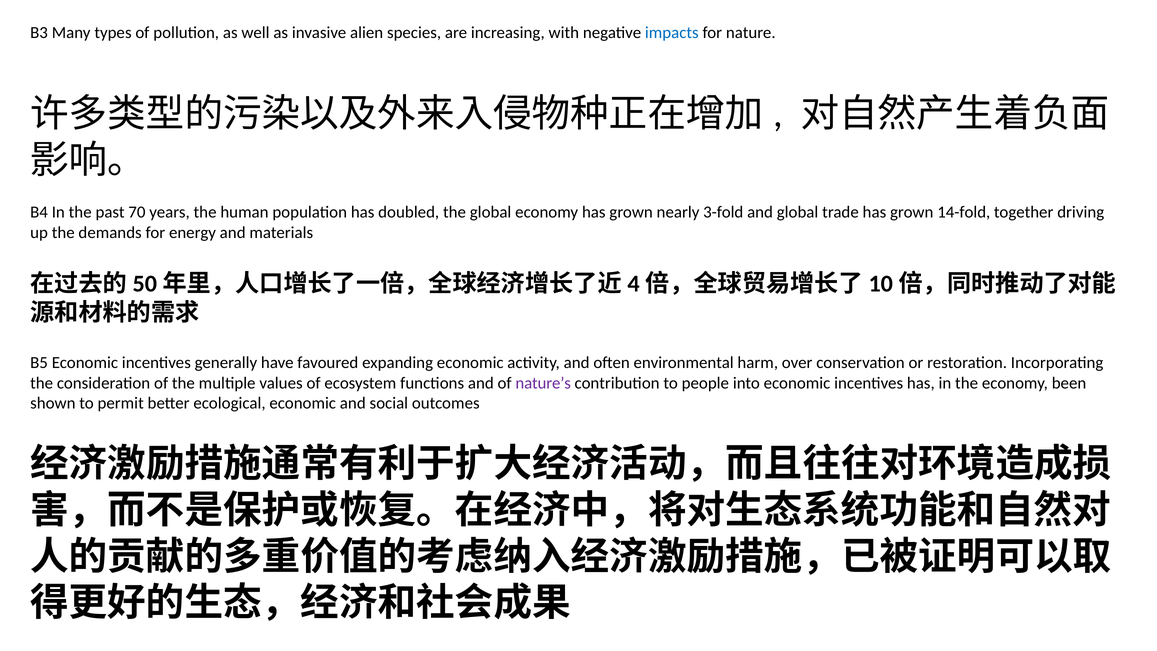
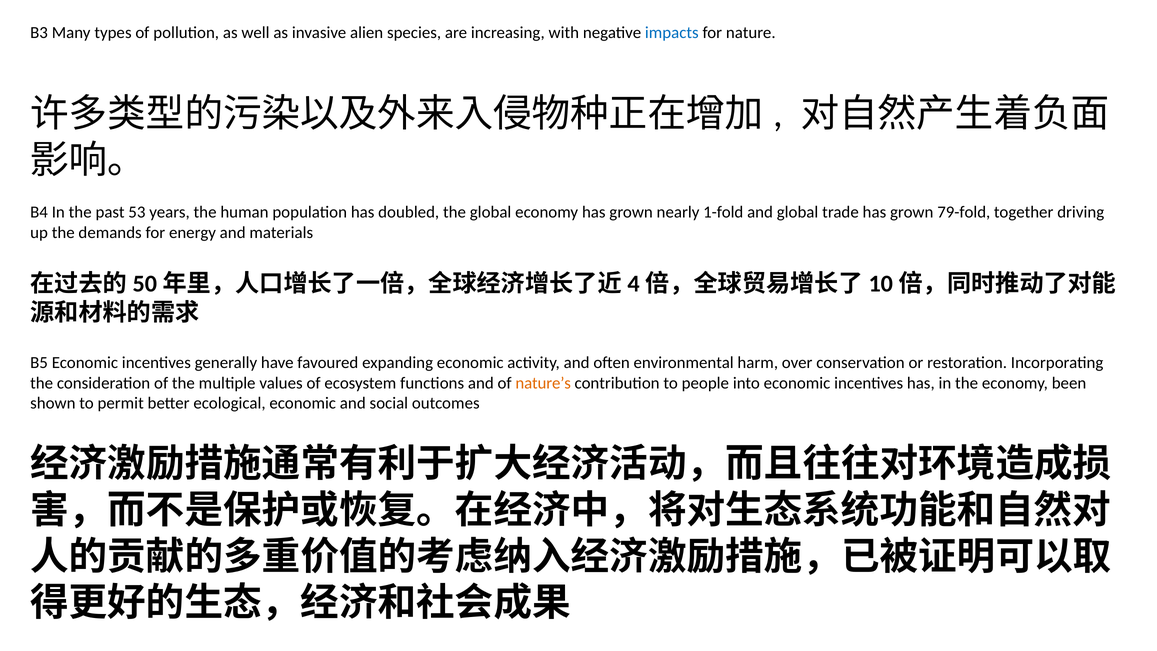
70: 70 -> 53
3-fold: 3-fold -> 1-fold
14-fold: 14-fold -> 79-fold
nature’s colour: purple -> orange
